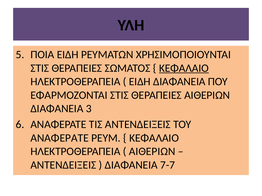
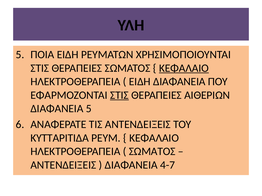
ΣΤΙΣ at (119, 95) underline: none -> present
ΔΙΑΦΑΝΕΙΑ 3: 3 -> 5
ΑΝΑΦΕΡΑΤΕ at (60, 138): ΑΝΑΦΕΡΑΤΕ -> ΚΥΤΤΑΡΙΤΙΔΑ
ΑΙΘΕΡΙΩΝ at (152, 152): ΑΙΘΕΡΙΩΝ -> ΣΩΜΑΤΟΣ
7-7: 7-7 -> 4-7
